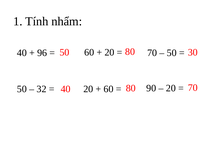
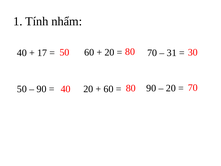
96: 96 -> 17
50 at (172, 53): 50 -> 31
32 at (42, 89): 32 -> 90
